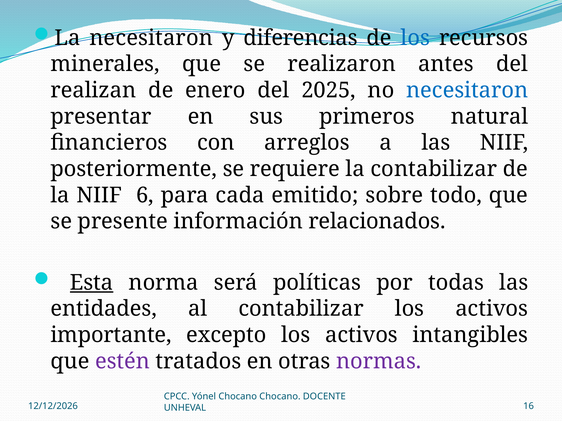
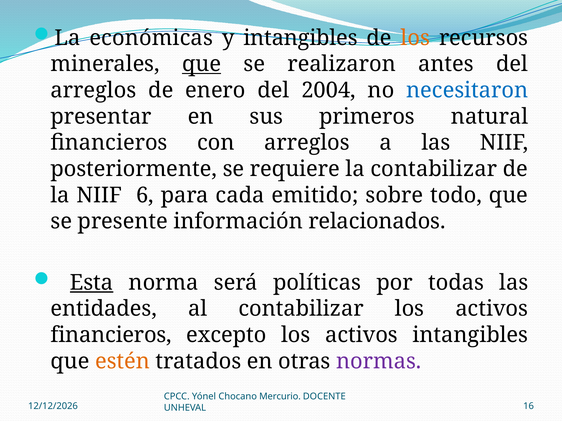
La necesitaron: necesitaron -> económicas
y diferencias: diferencias -> intangibles
los at (415, 38) colour: blue -> orange
que at (202, 64) underline: none -> present
realizan at (93, 90): realizan -> arreglos
2025: 2025 -> 2004
importante at (111, 335): importante -> financieros
estén colour: purple -> orange
Chocano Chocano: Chocano -> Mercurio
